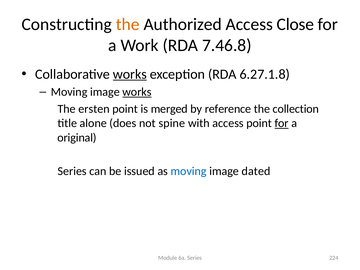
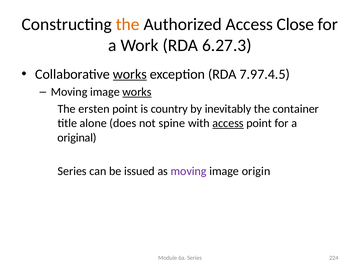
7.46.8: 7.46.8 -> 6.27.3
6.27.1.8: 6.27.1.8 -> 7.97.4.5
merged: merged -> country
reference: reference -> inevitably
collection: collection -> container
access at (228, 123) underline: none -> present
for at (282, 123) underline: present -> none
moving at (189, 171) colour: blue -> purple
dated: dated -> origin
